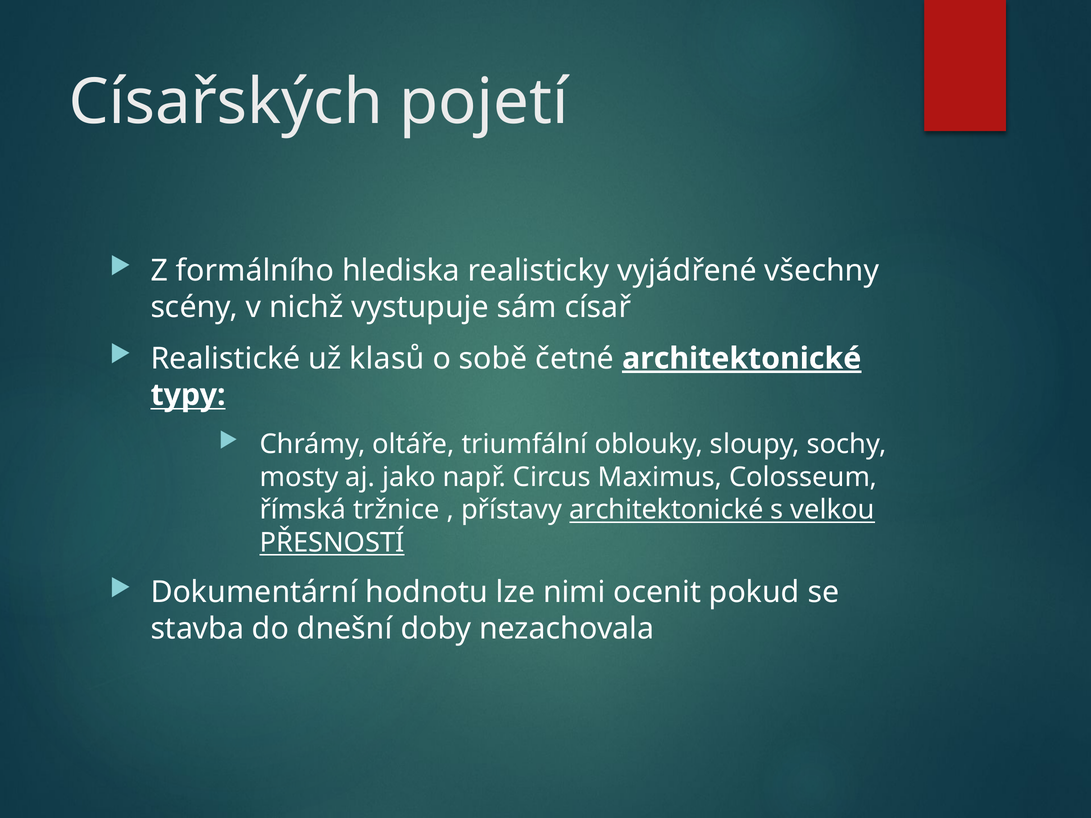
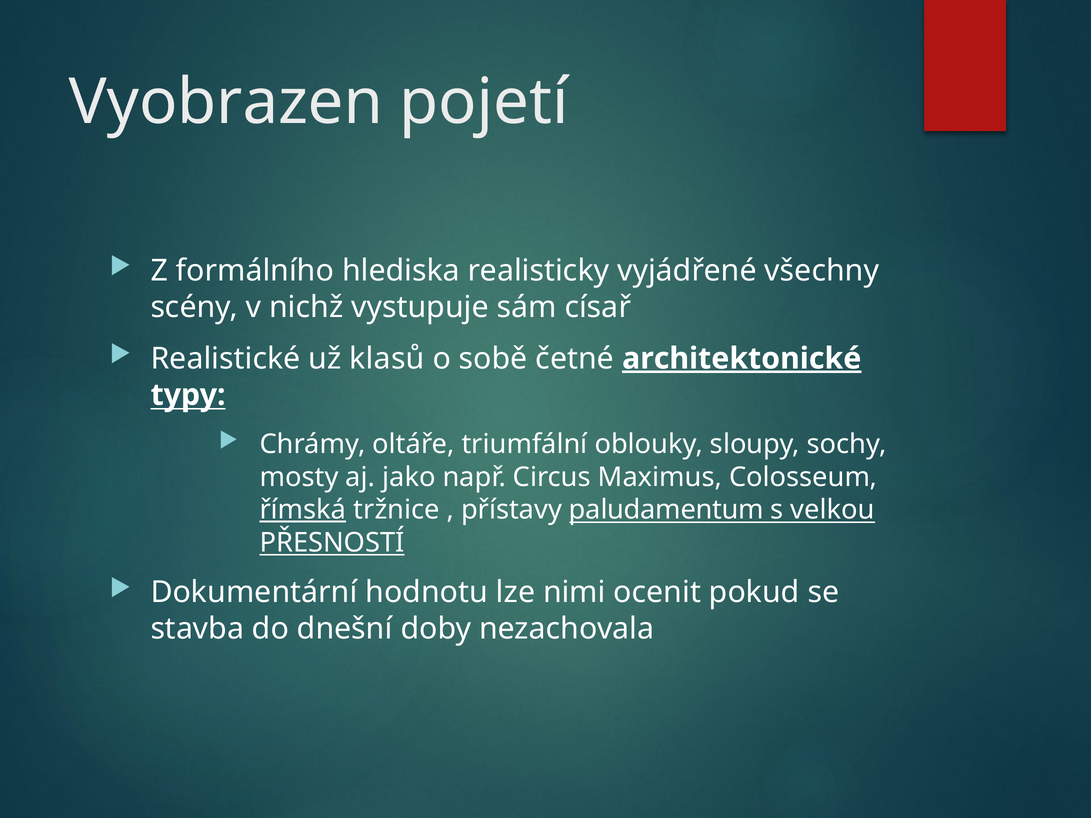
Císařských: Císařských -> Vyobrazen
římská underline: none -> present
přístavy architektonické: architektonické -> paludamentum
